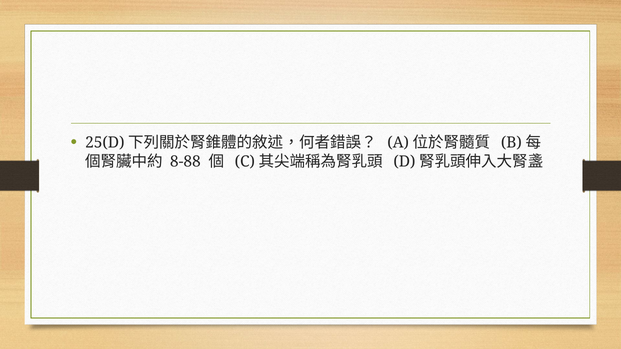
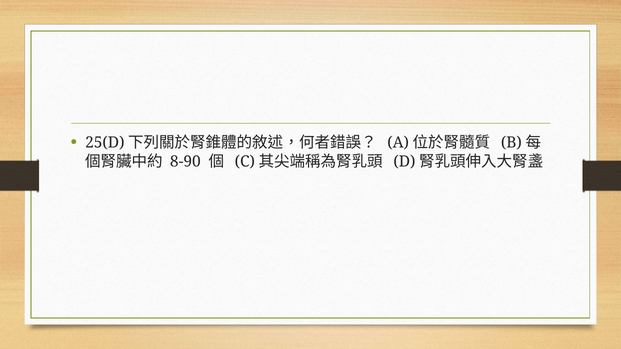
8-88: 8-88 -> 8-90
